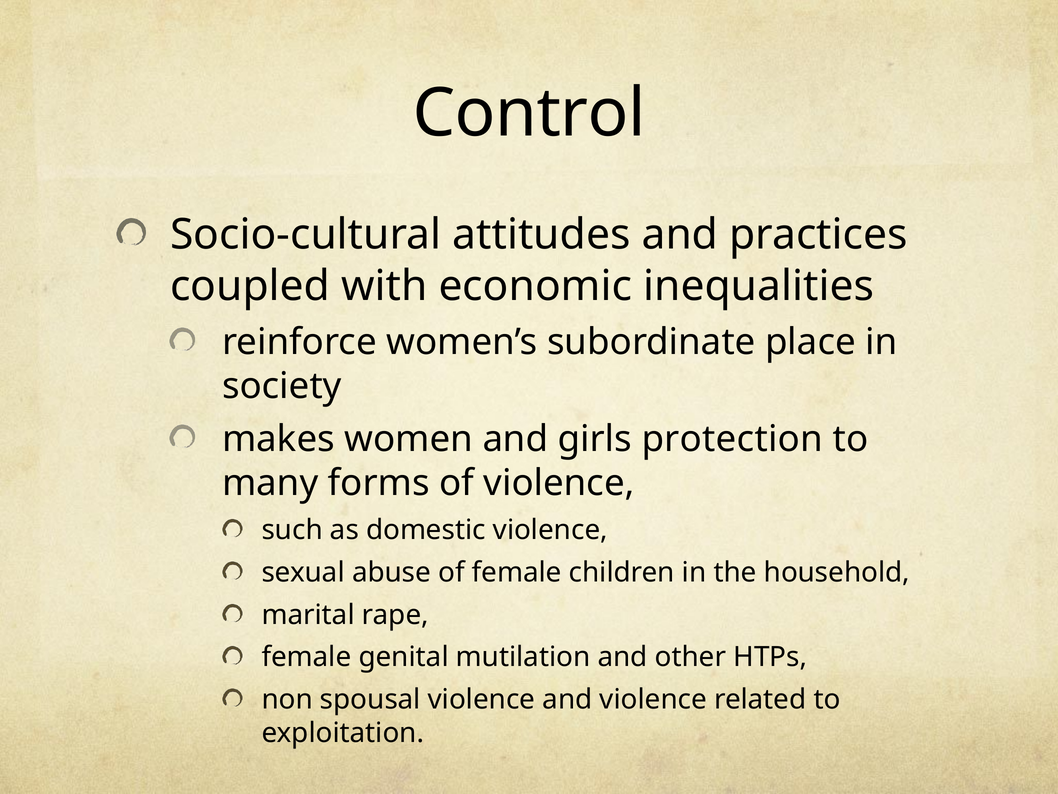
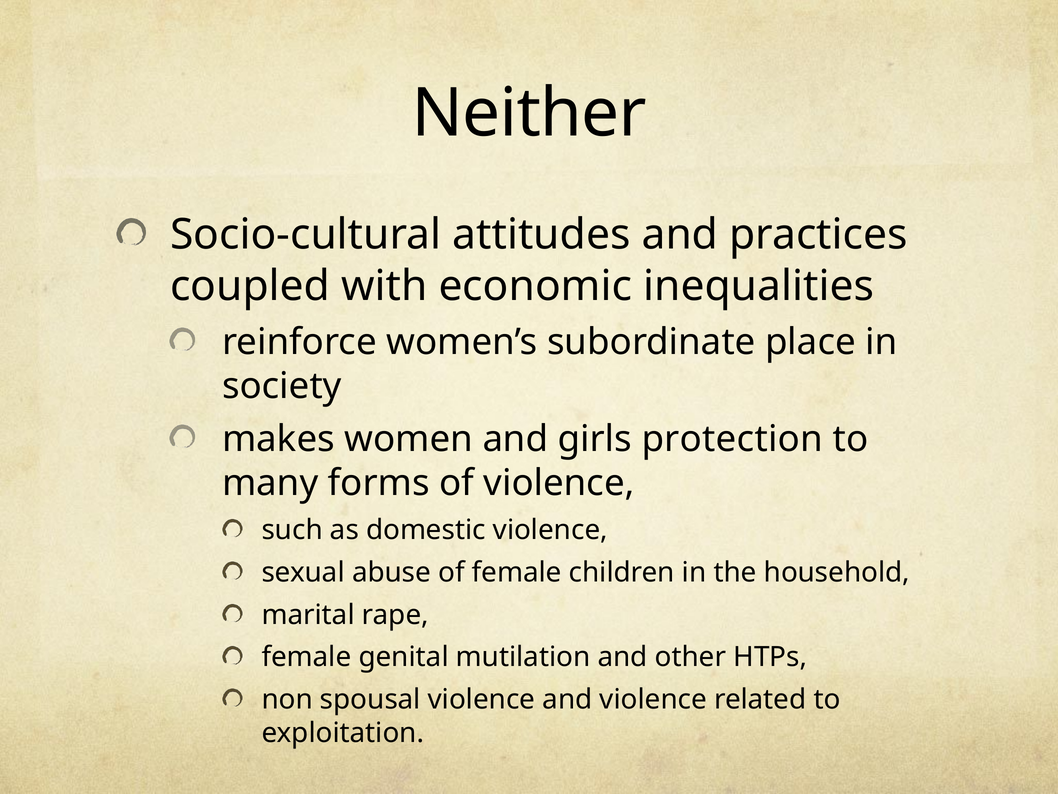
Control: Control -> Neither
